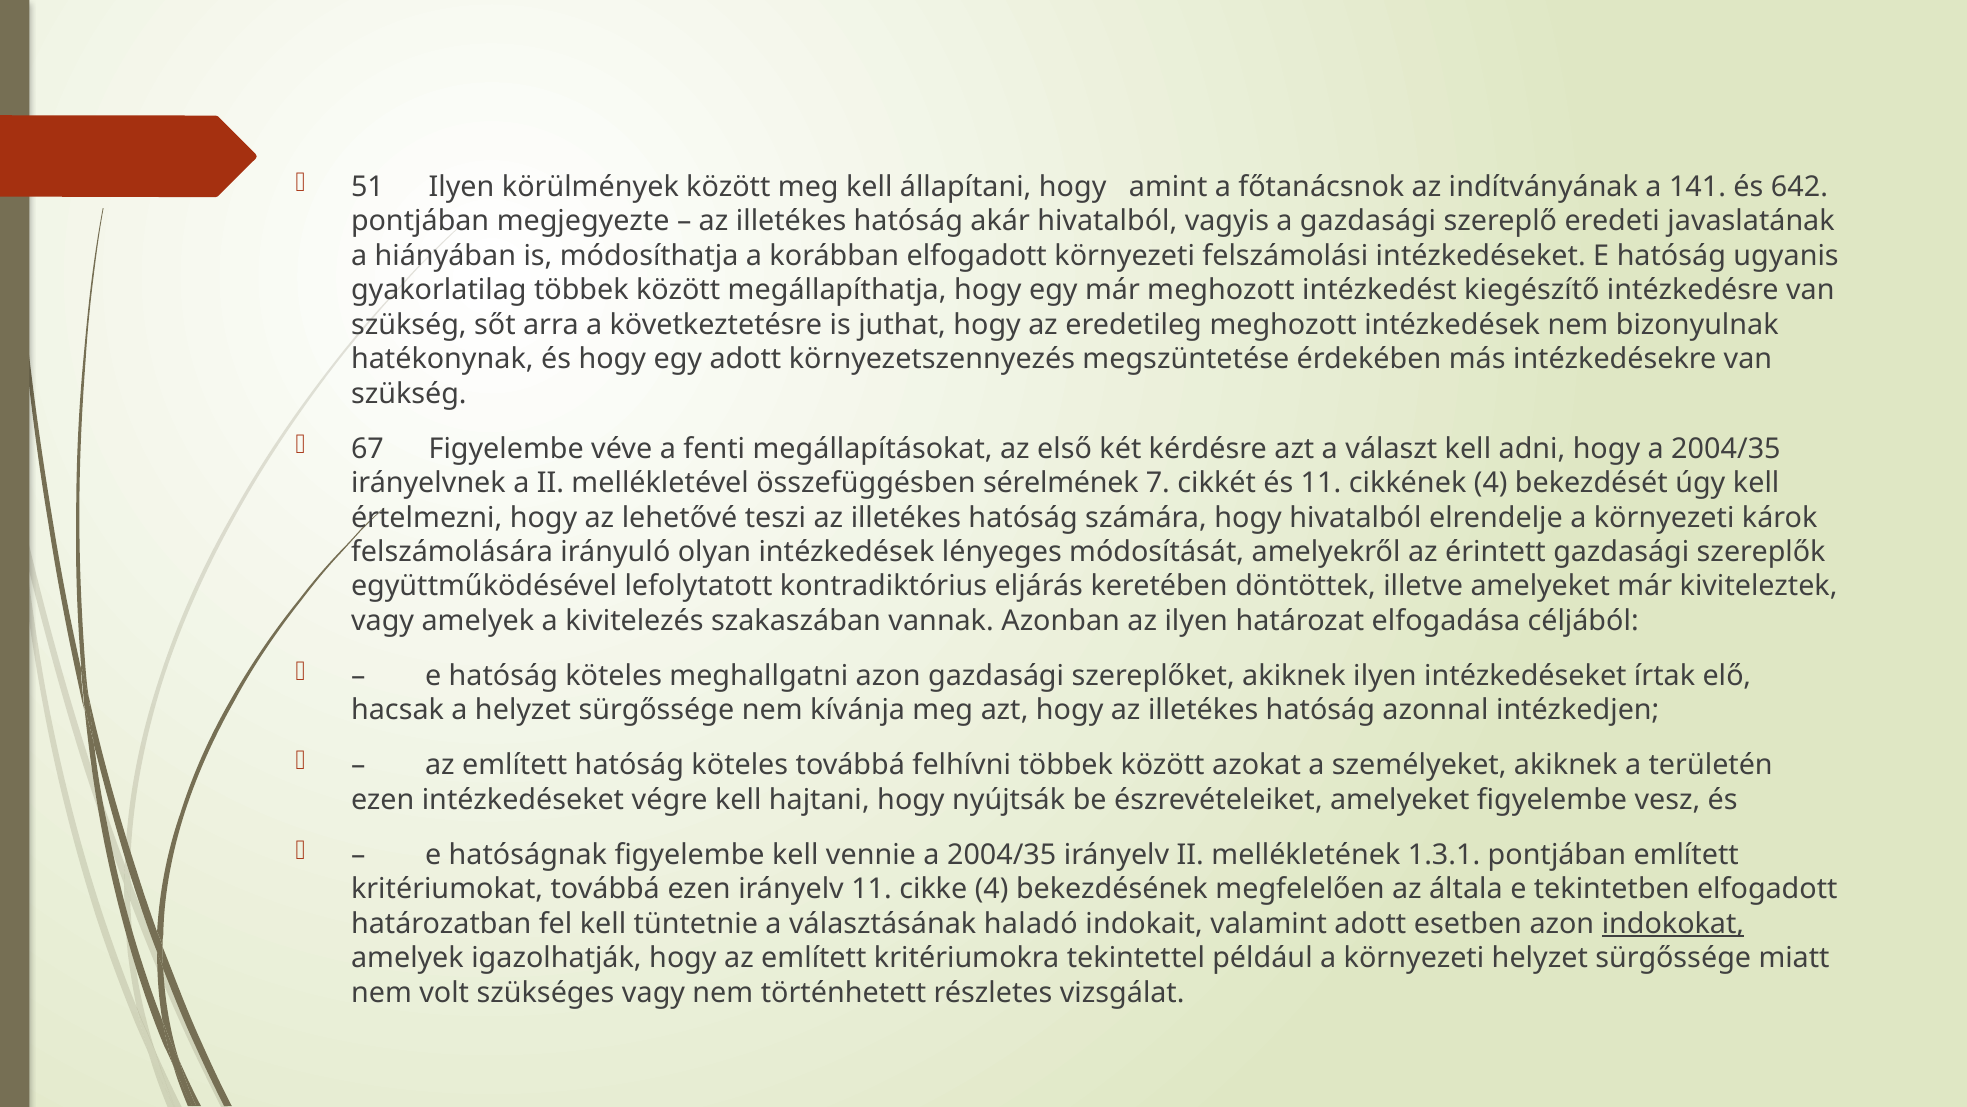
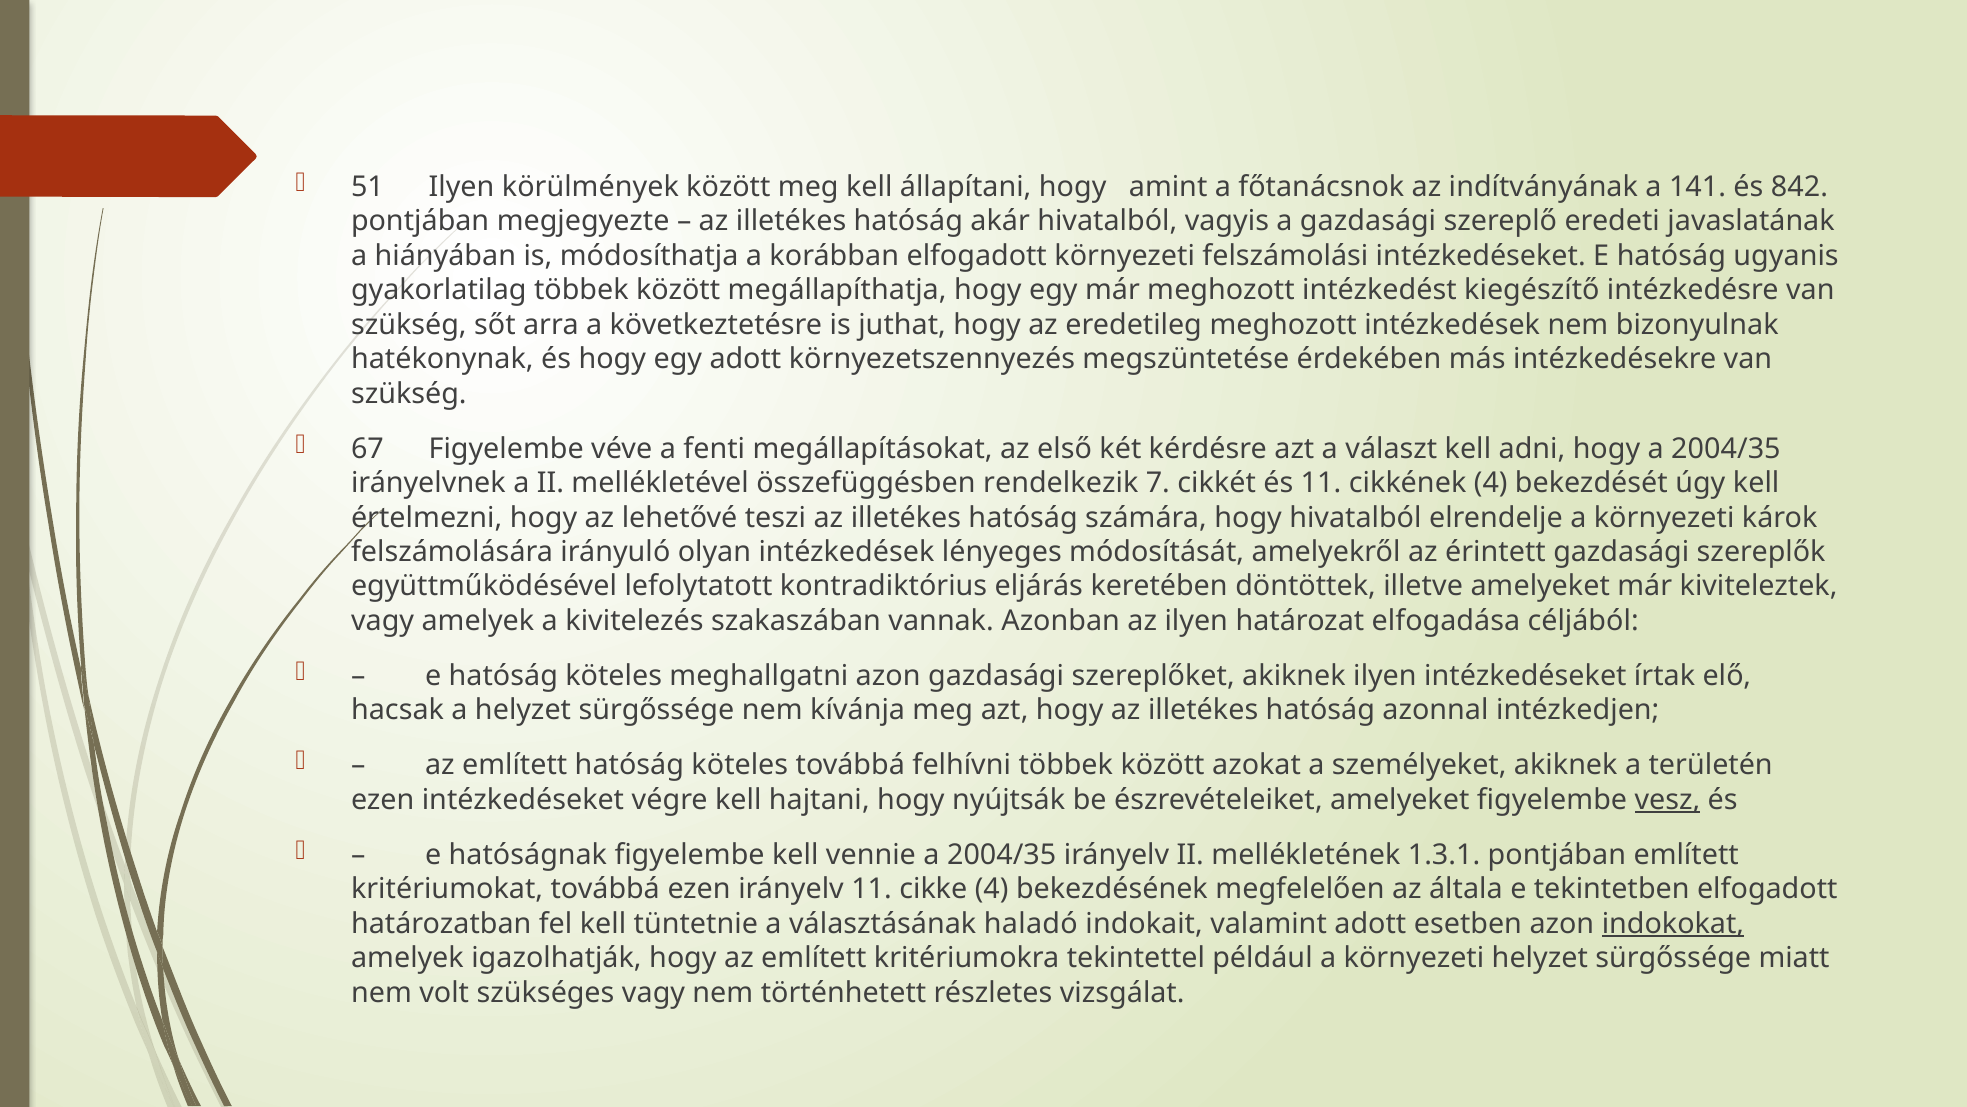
642: 642 -> 842
sérelmének: sérelmének -> rendelkezik
vesz underline: none -> present
